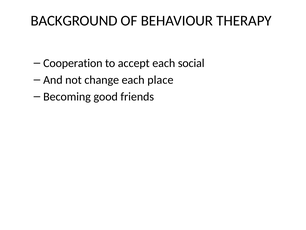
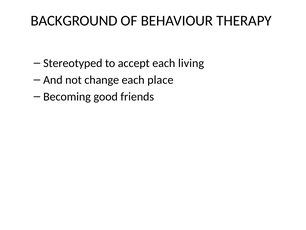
Cooperation: Cooperation -> Stereotyped
social: social -> living
